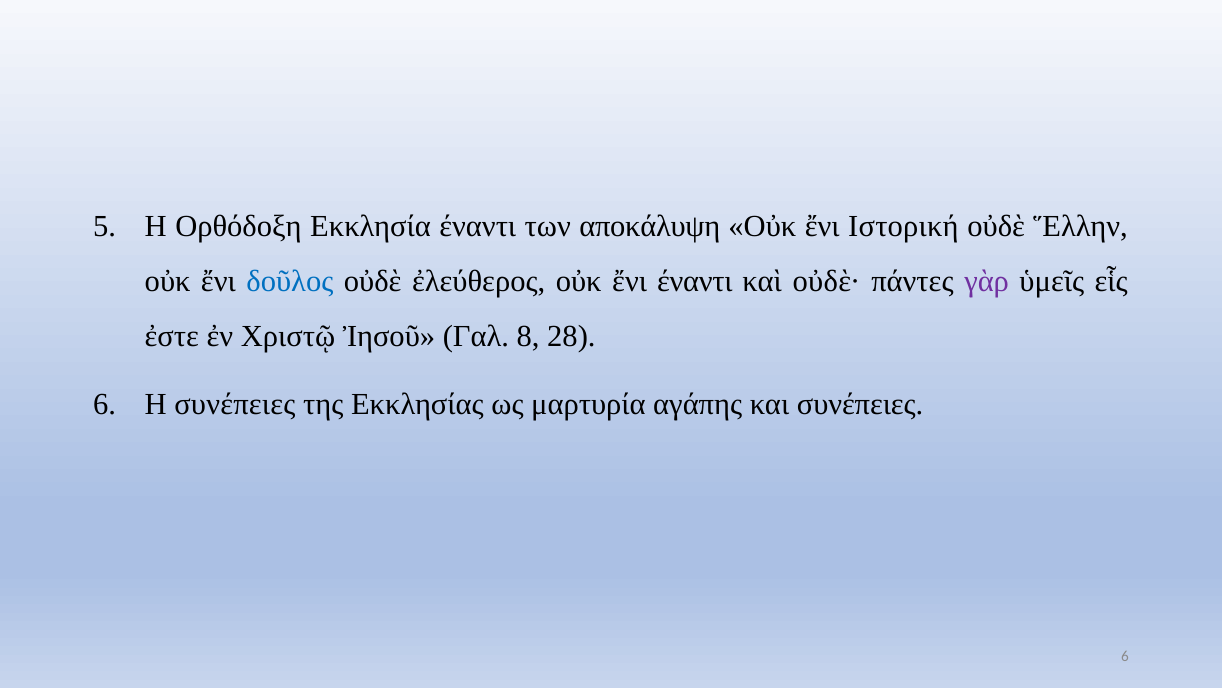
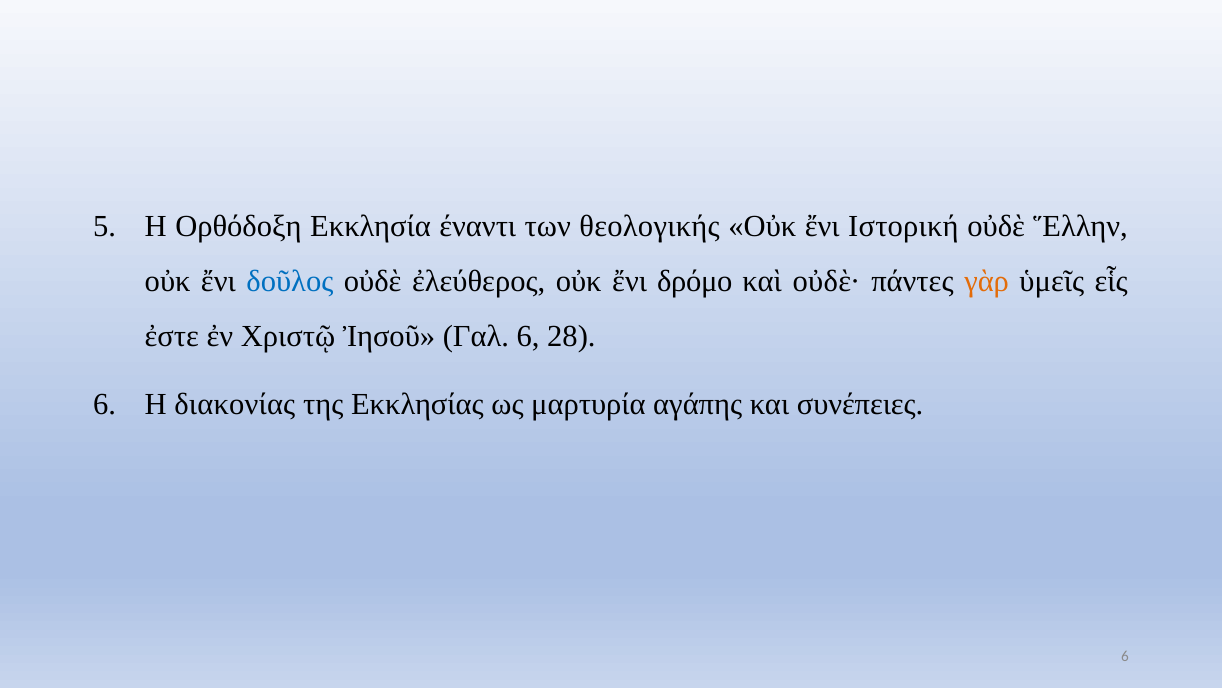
αποκάλυψη: αποκάλυψη -> θεολογικής
ἔνι έναντι: έναντι -> δρόμο
γὰρ colour: purple -> orange
Γαλ 8: 8 -> 6
Η συνέπειες: συνέπειες -> διακονίας
